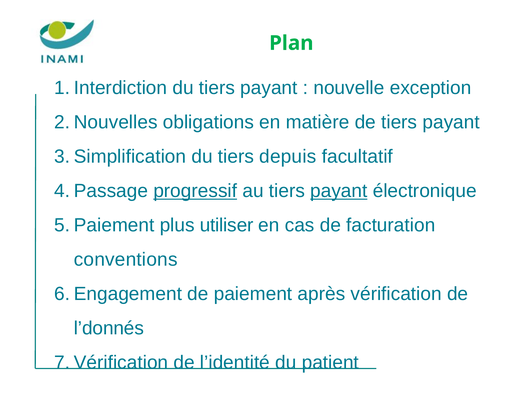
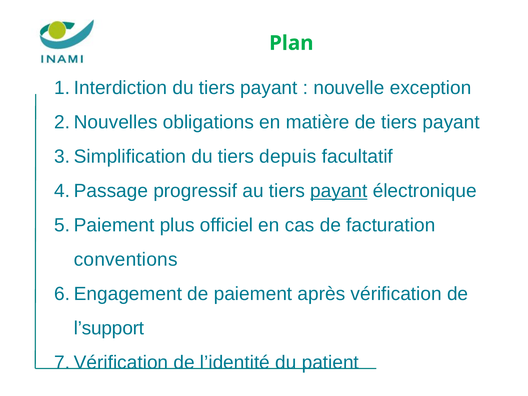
progressif underline: present -> none
utiliser: utiliser -> officiel
l’donnés: l’donnés -> l’support
